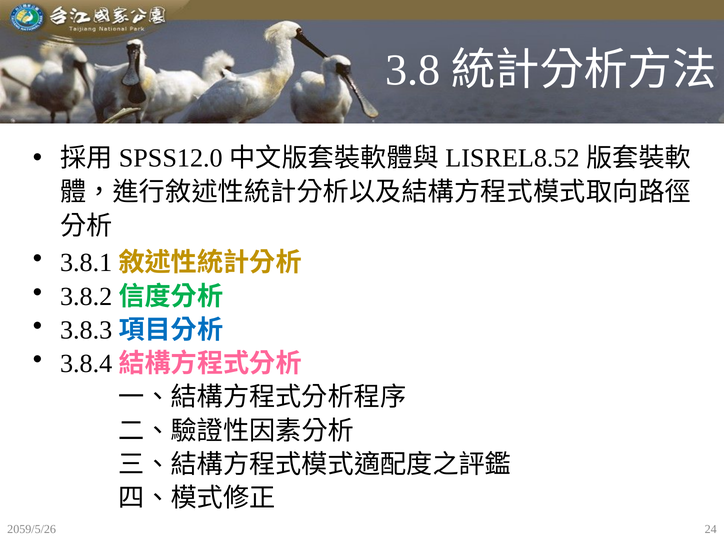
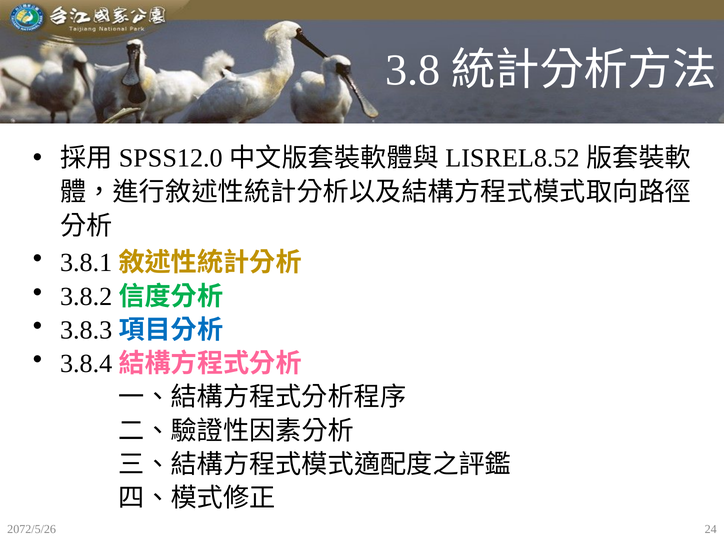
2059/5/26: 2059/5/26 -> 2072/5/26
